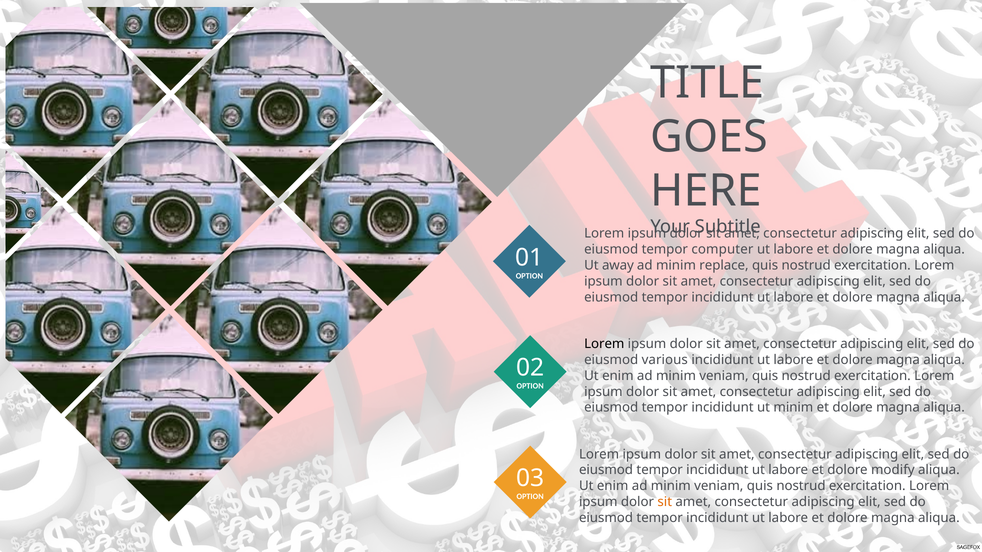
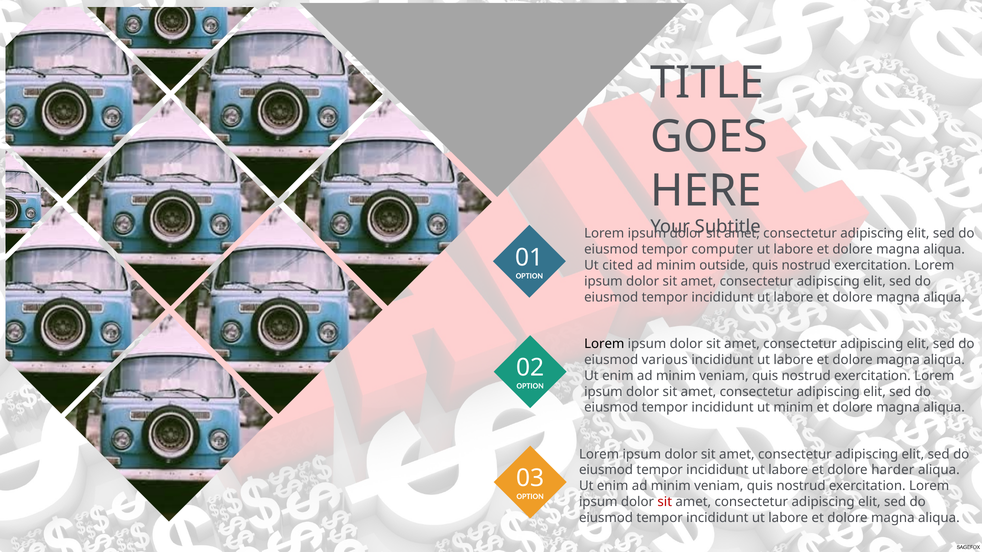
away: away -> cited
replace: replace -> outside
modify: modify -> harder
sit at (665, 502) colour: orange -> red
